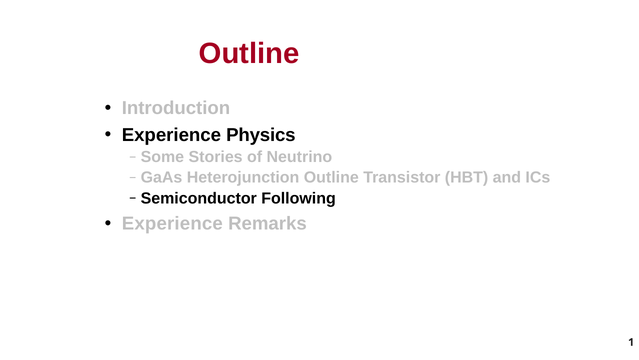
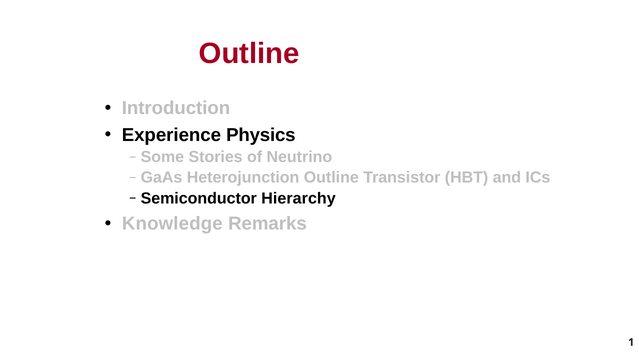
Following: Following -> Hierarchy
Experience at (172, 223): Experience -> Knowledge
